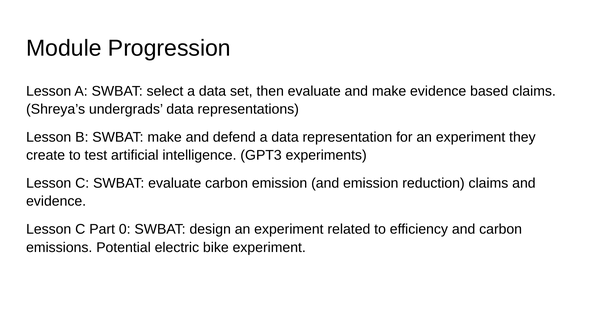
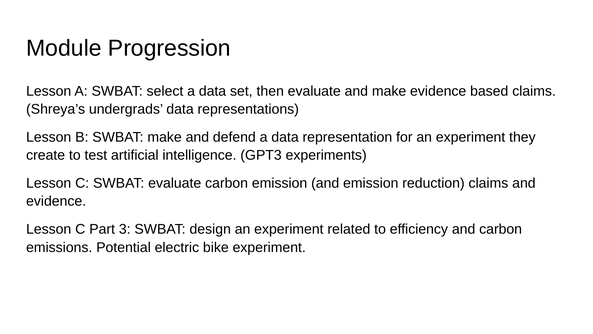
0: 0 -> 3
